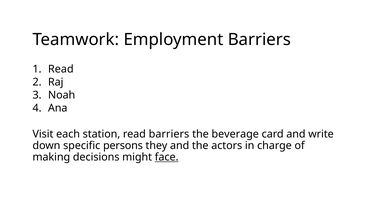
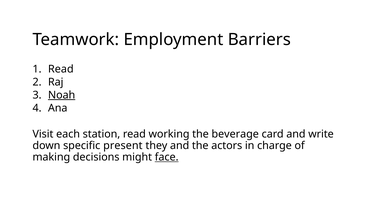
Noah underline: none -> present
read barriers: barriers -> working
persons: persons -> present
